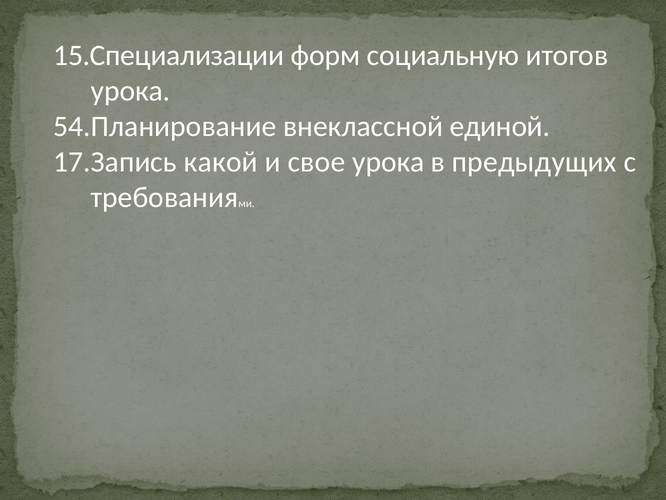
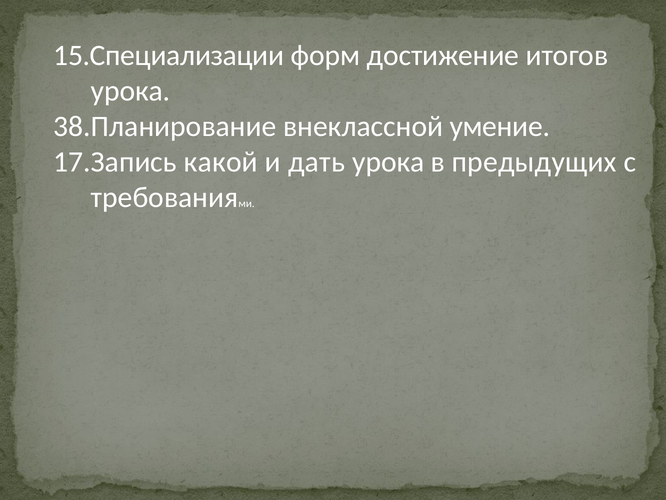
социальную: социальную -> достижение
54.Планирование: 54.Планирование -> 38.Планирование
единой: единой -> умение
свое: свое -> дать
